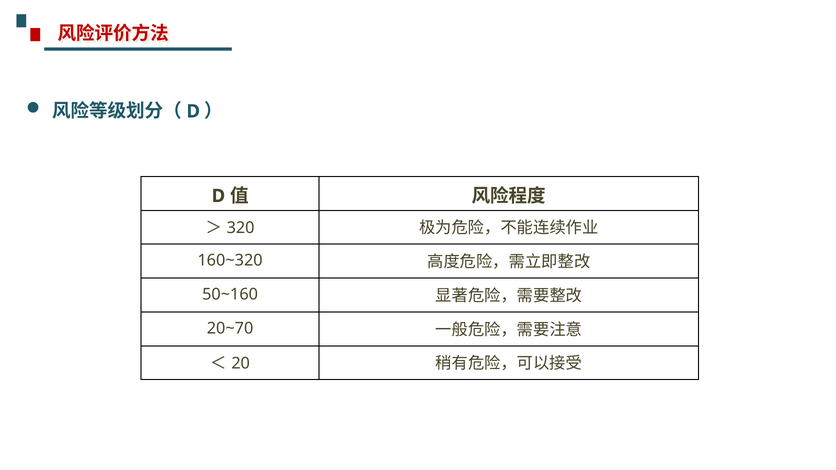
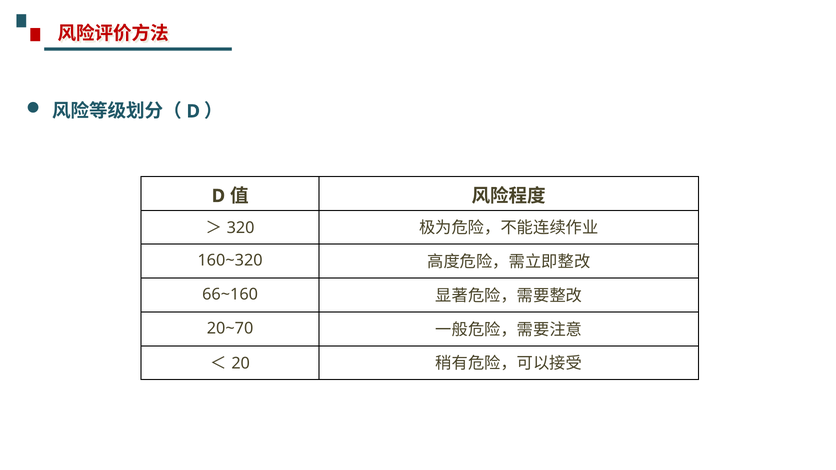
50~160: 50~160 -> 66~160
